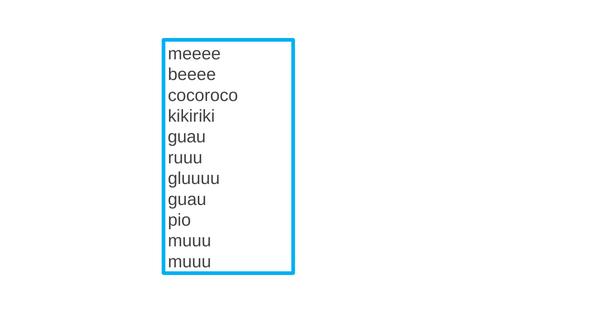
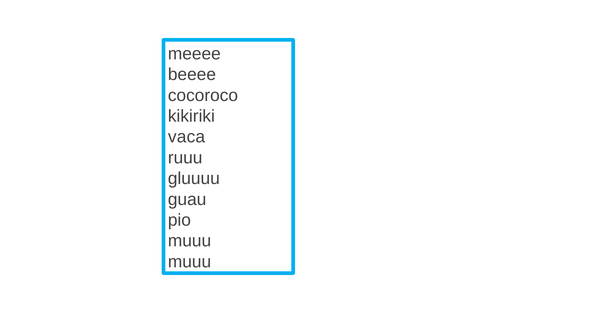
guau at (187, 137): guau -> vaca
